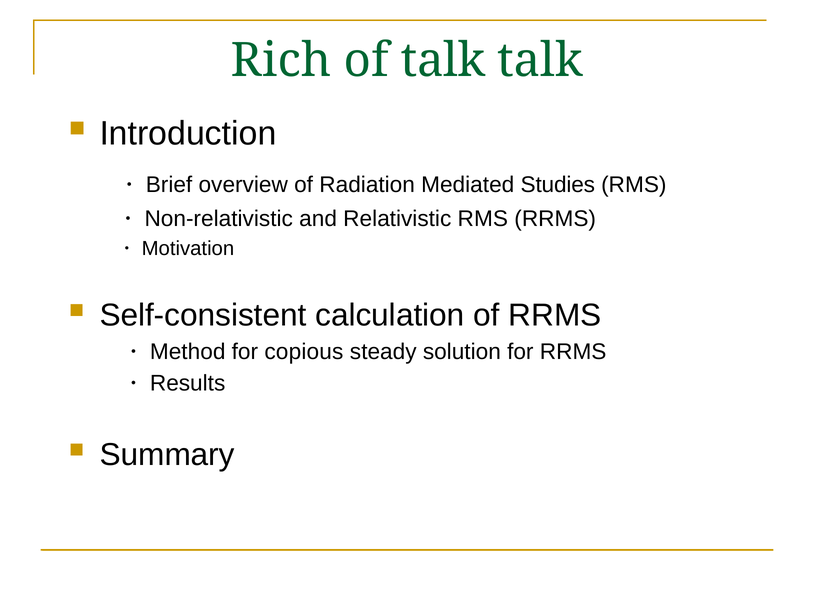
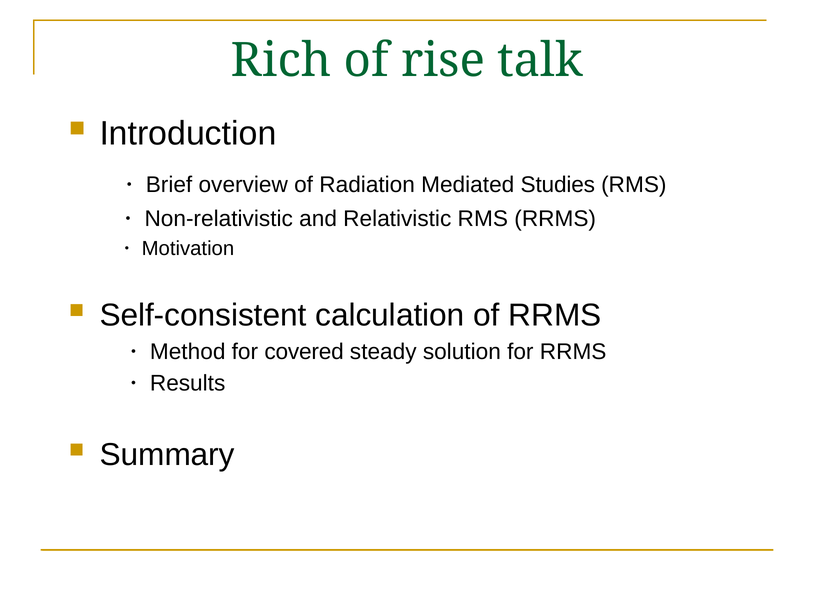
of talk: talk -> rise
copious: copious -> covered
